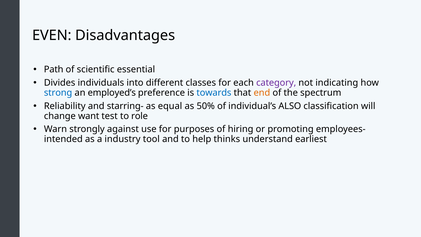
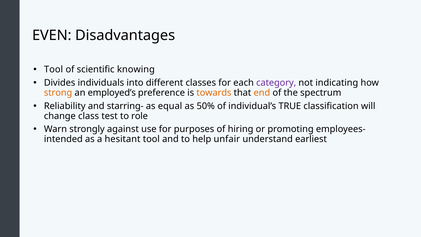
Path at (54, 70): Path -> Tool
essential: essential -> knowing
strong colour: blue -> orange
towards colour: blue -> orange
ALSO: ALSO -> TRUE
want: want -> class
industry: industry -> hesitant
thinks: thinks -> unfair
